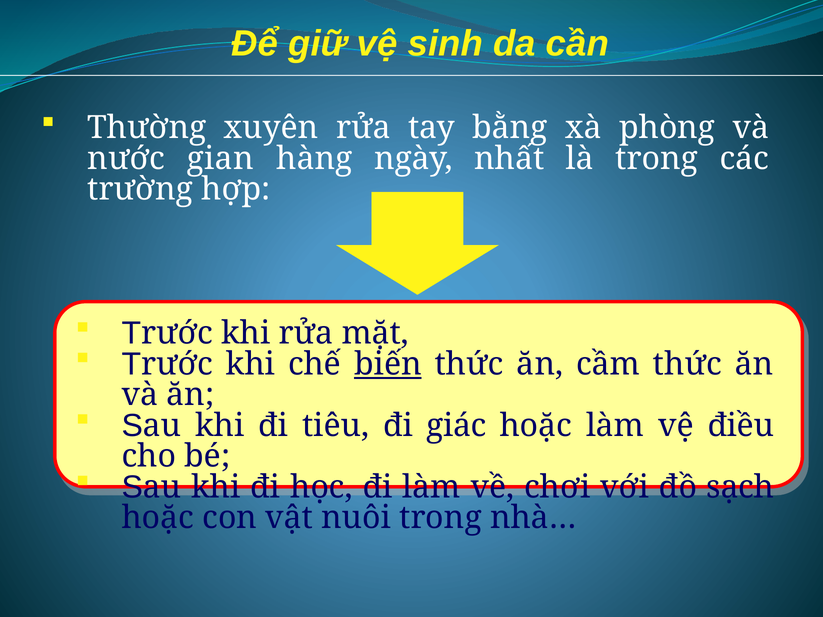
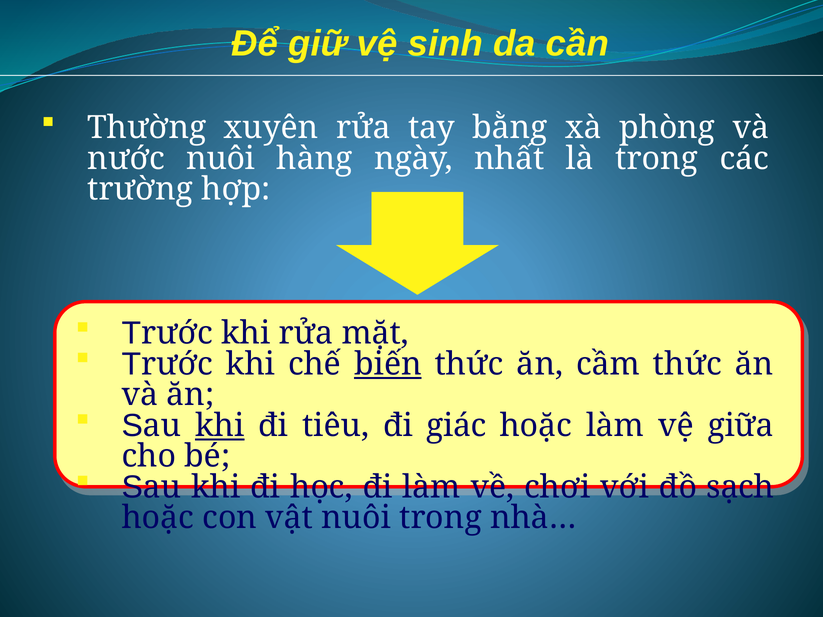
nước gian: gian -> nuôi
khi at (220, 426) underline: none -> present
điều: điều -> giữa
